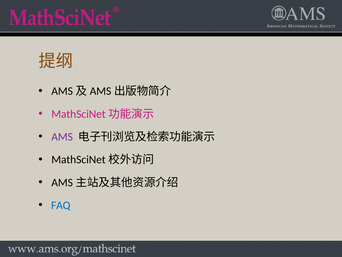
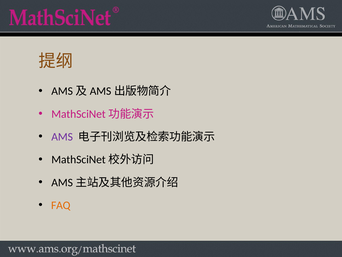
FAQ colour: blue -> orange
